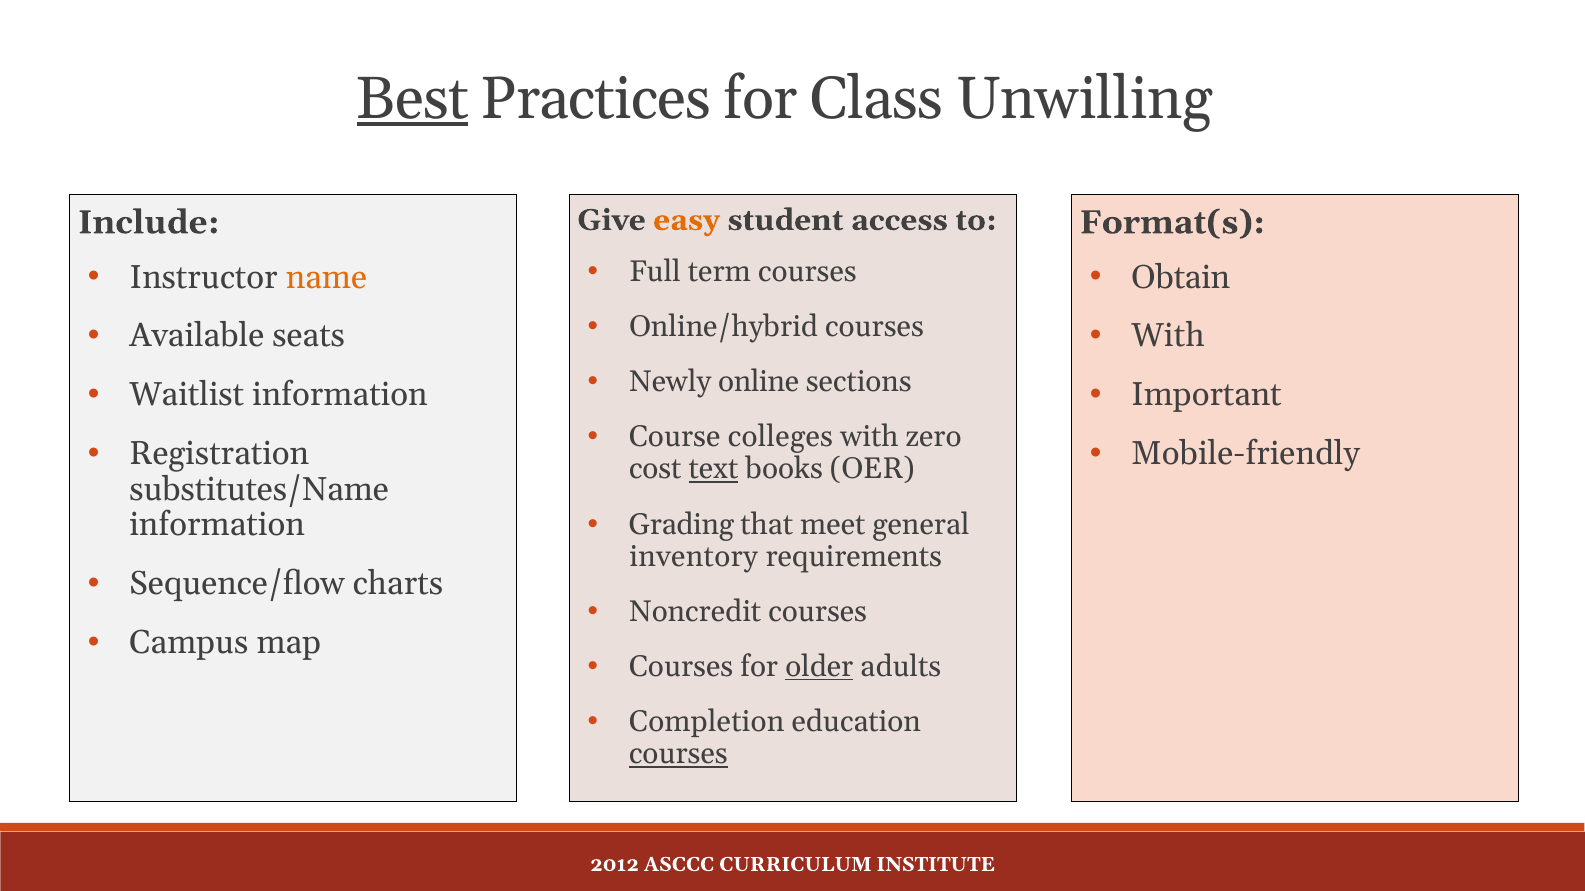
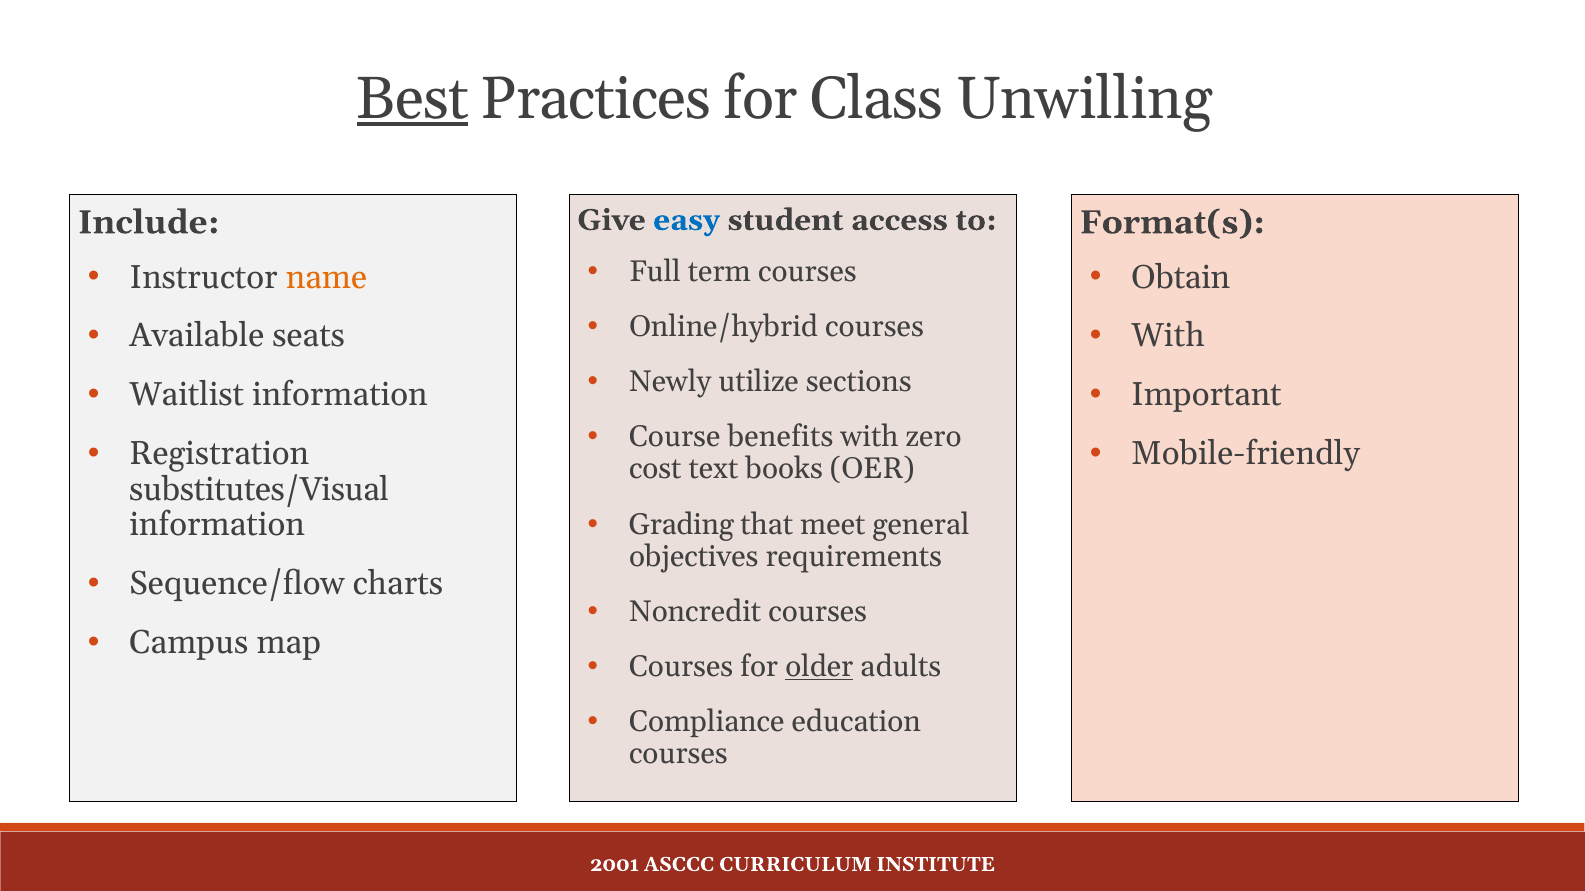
easy colour: orange -> blue
online: online -> utilize
colleges: colleges -> benefits
text underline: present -> none
substitutes/Name: substitutes/Name -> substitutes/Visual
inventory: inventory -> objectives
Completion: Completion -> Compliance
courses at (678, 755) underline: present -> none
2012: 2012 -> 2001
